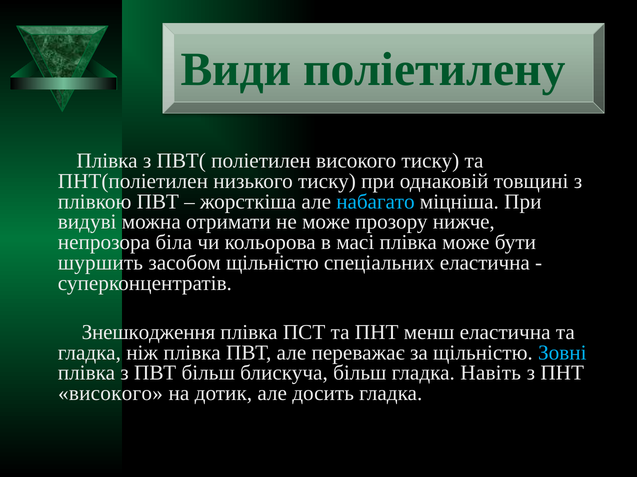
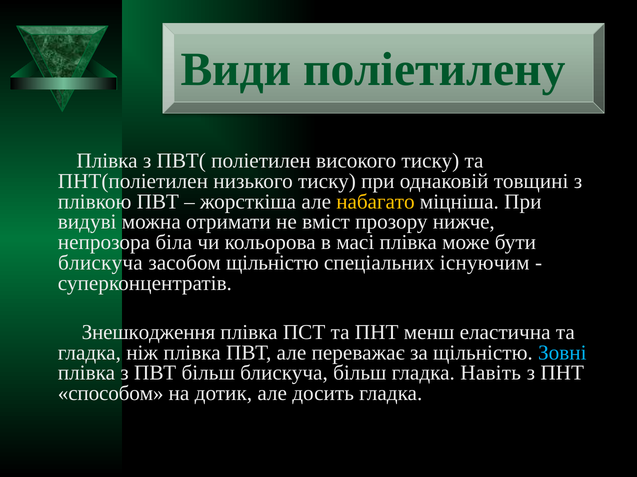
набагато colour: light blue -> yellow
не може: може -> вміст
шуршить at (100, 263): шуршить -> блискуча
спеціальних еластична: еластична -> існуючим
високого at (110, 394): високого -> способом
